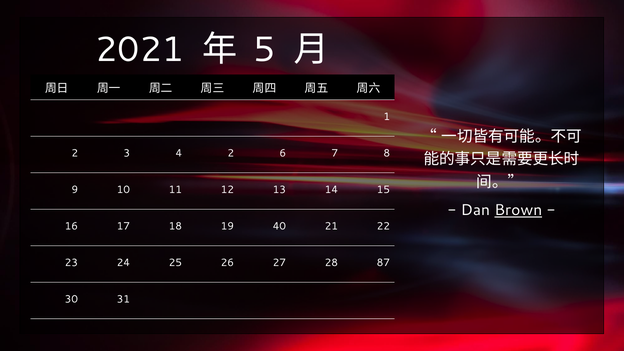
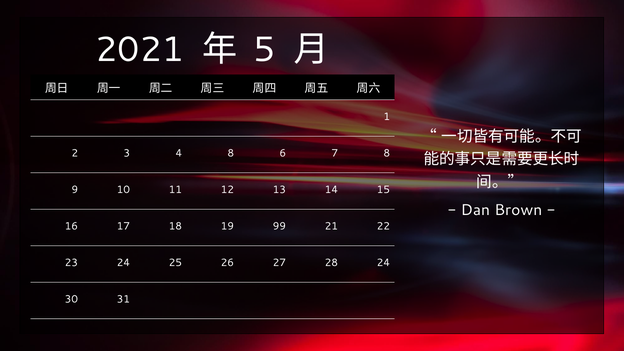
4 2: 2 -> 8
Brown underline: present -> none
40: 40 -> 99
28 87: 87 -> 24
